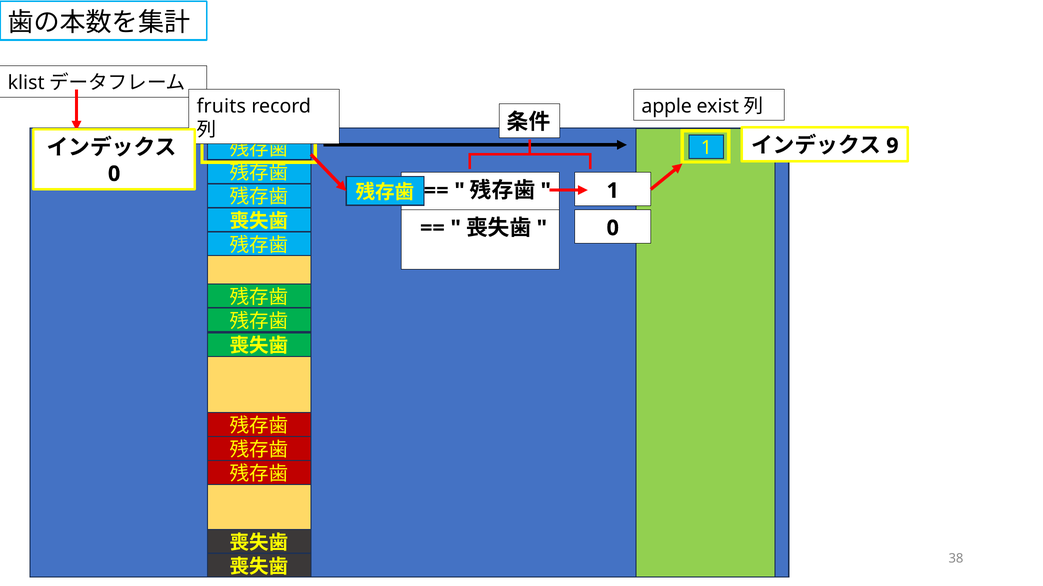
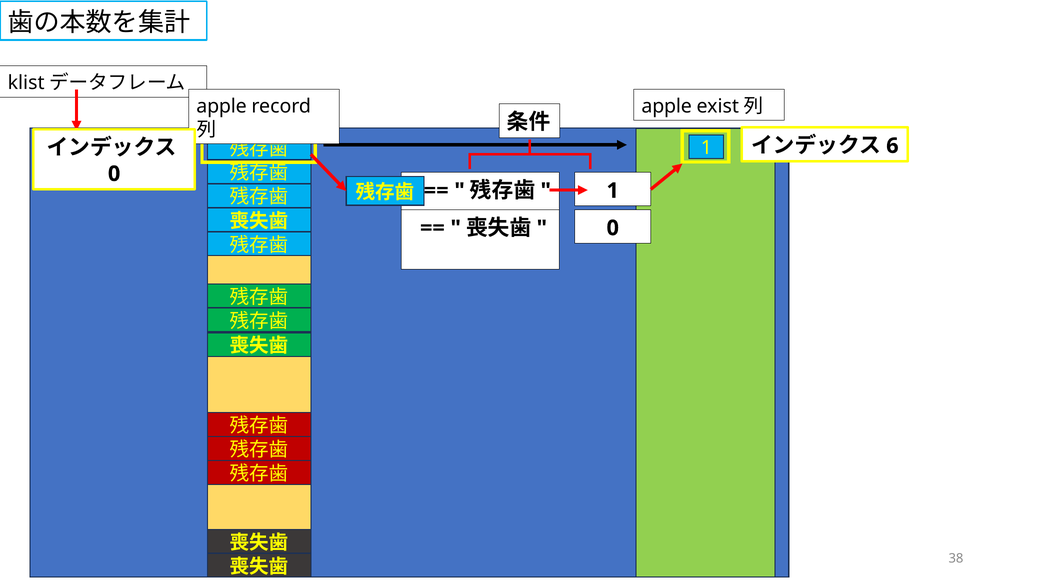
fruits at (221, 106): fruits -> apple
9: 9 -> 6
